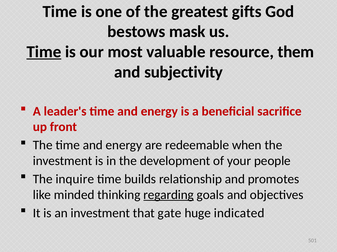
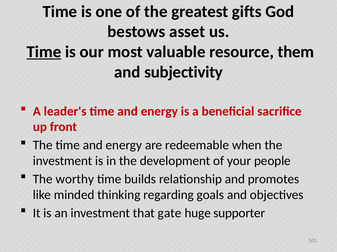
mask: mask -> asset
inquire: inquire -> worthy
regarding underline: present -> none
indicated: indicated -> supporter
